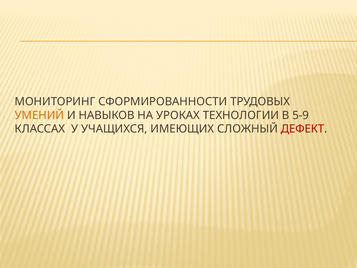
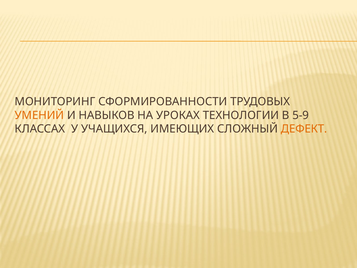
ДЕФЕКТ colour: red -> orange
